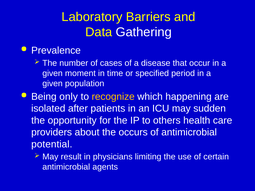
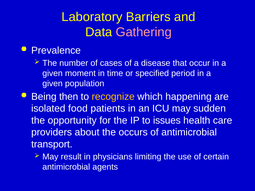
Gathering colour: white -> pink
only: only -> then
after: after -> food
others: others -> issues
potential: potential -> transport
